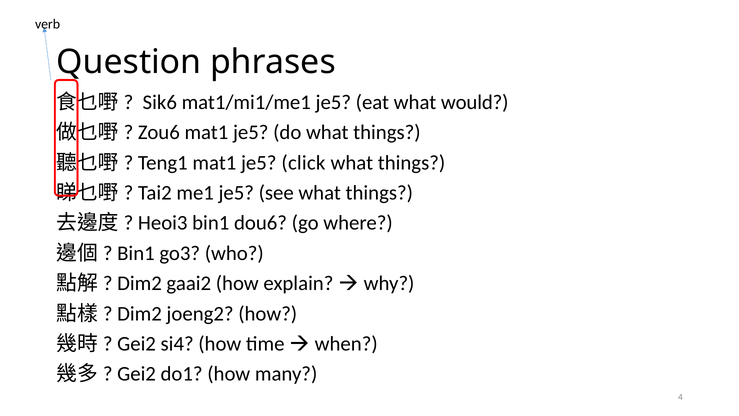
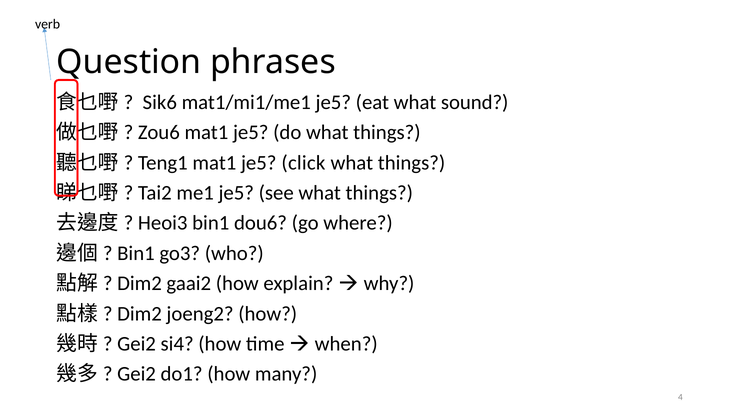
would: would -> sound
